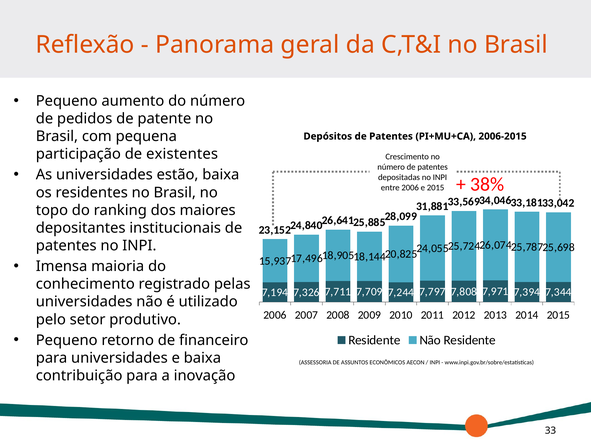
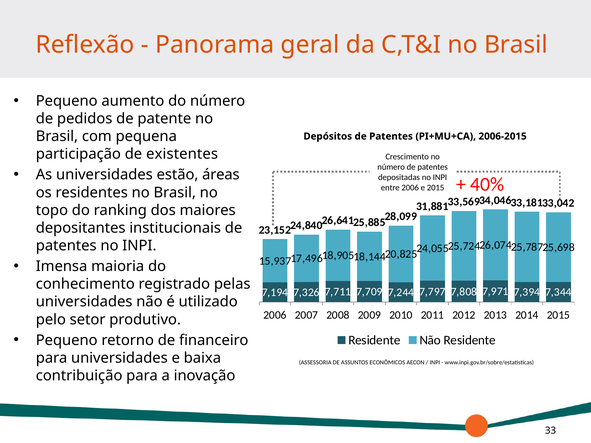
estão baixa: baixa -> áreas
38%: 38% -> 40%
